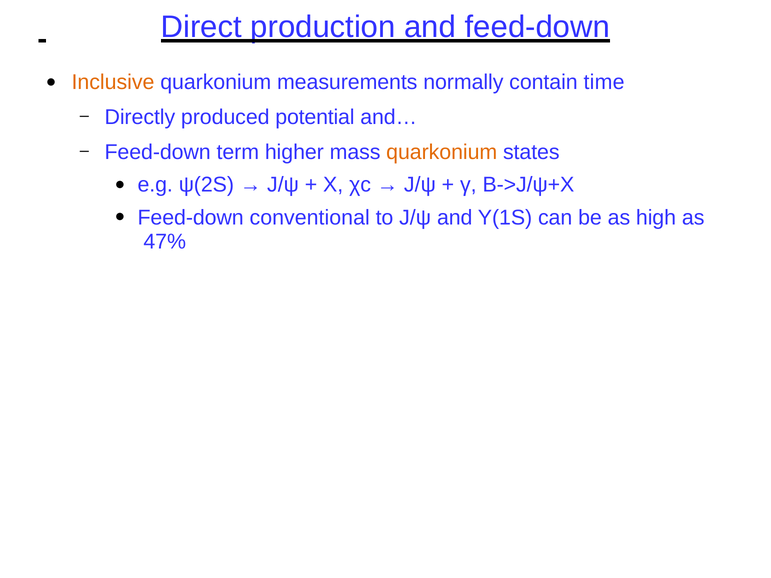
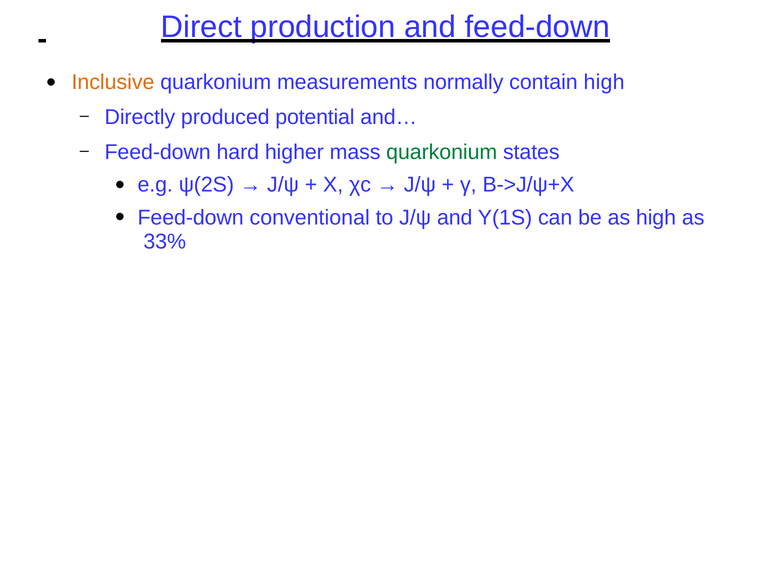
contain time: time -> high
term: term -> hard
quarkonium at (442, 152) colour: orange -> green
47%: 47% -> 33%
